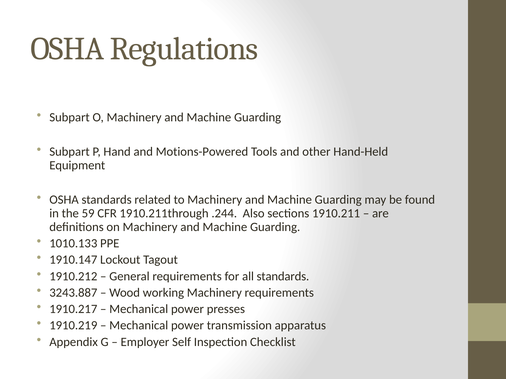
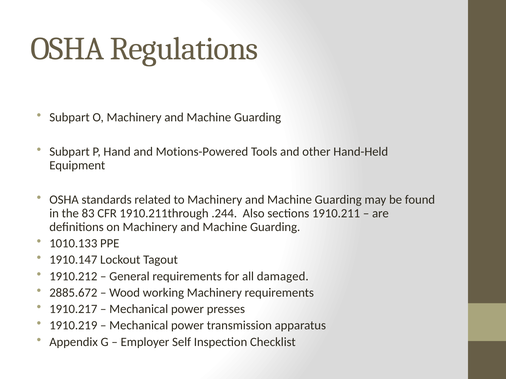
59: 59 -> 83
all standards: standards -> damaged
3243.887: 3243.887 -> 2885.672
